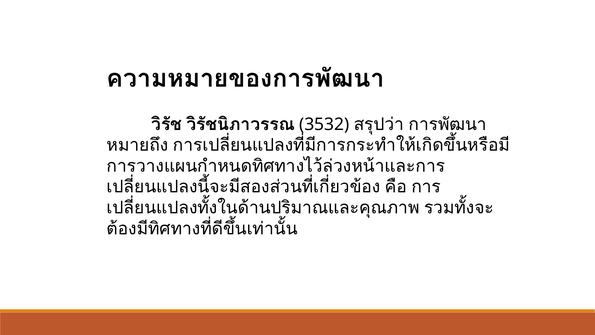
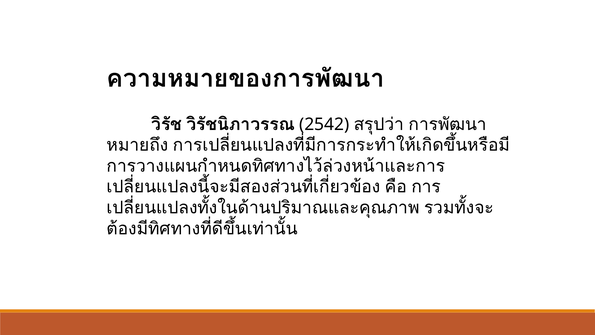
3532: 3532 -> 2542
